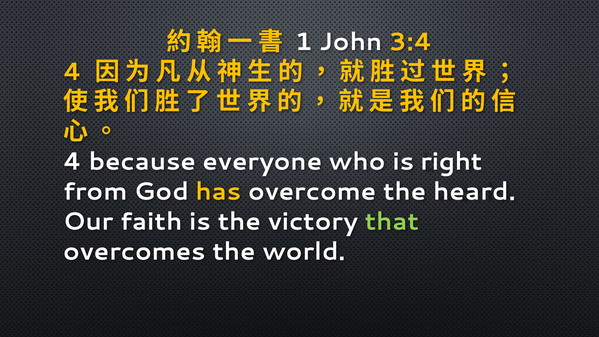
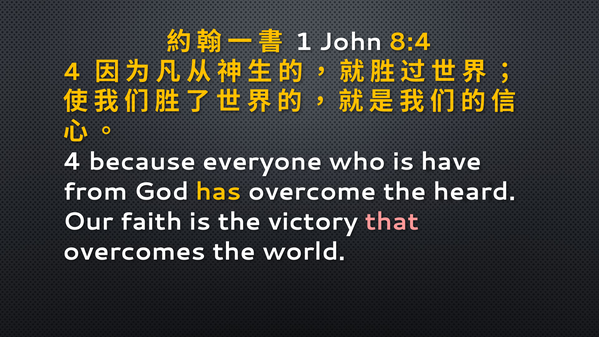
3:4: 3:4 -> 8:4
right: right -> have
that colour: light green -> pink
